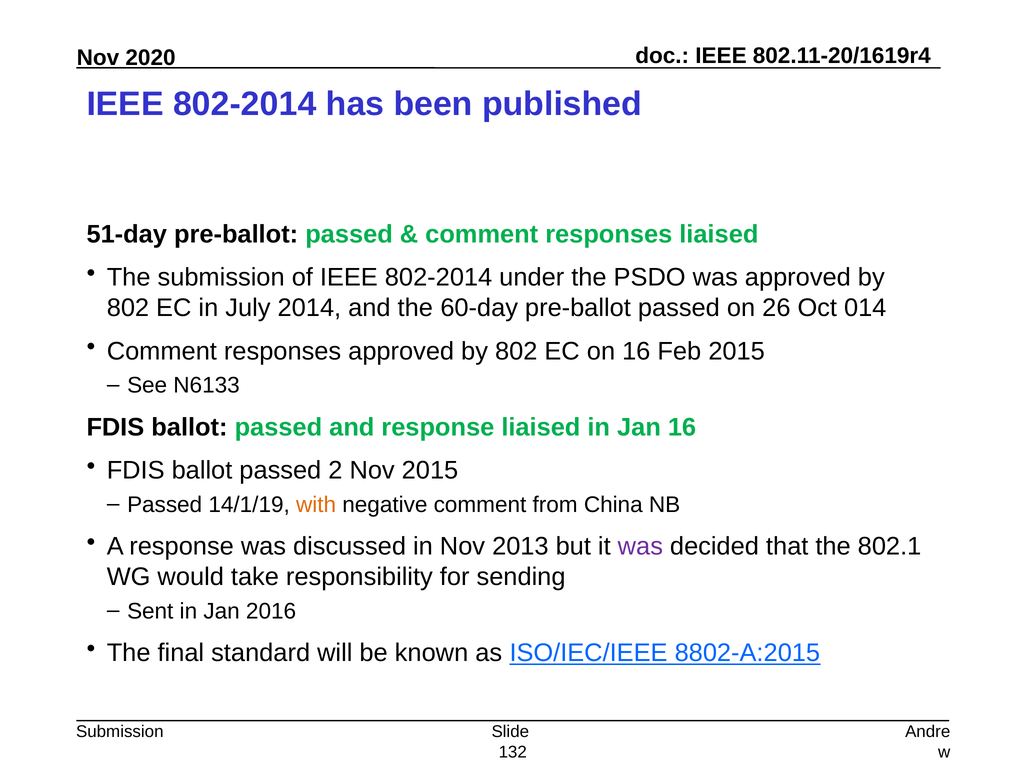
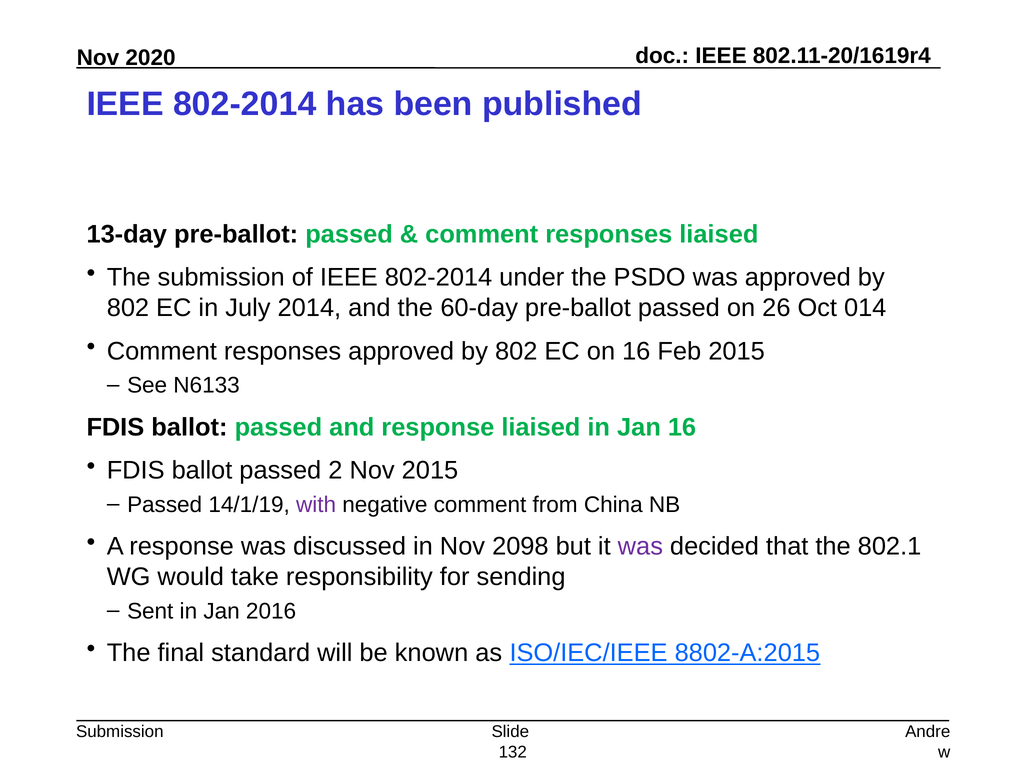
51-day: 51-day -> 13-day
with colour: orange -> purple
2013: 2013 -> 2098
